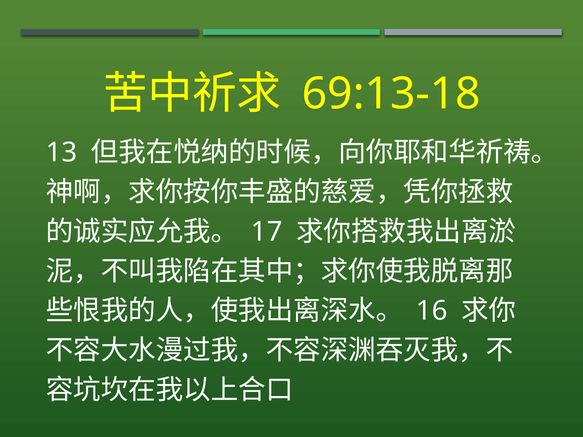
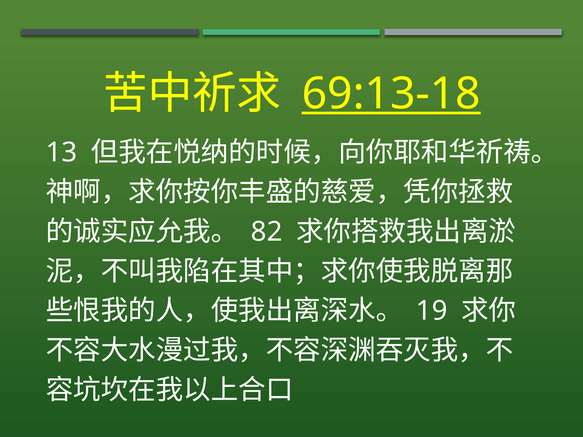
69:13-18 underline: none -> present
17: 17 -> 82
16: 16 -> 19
